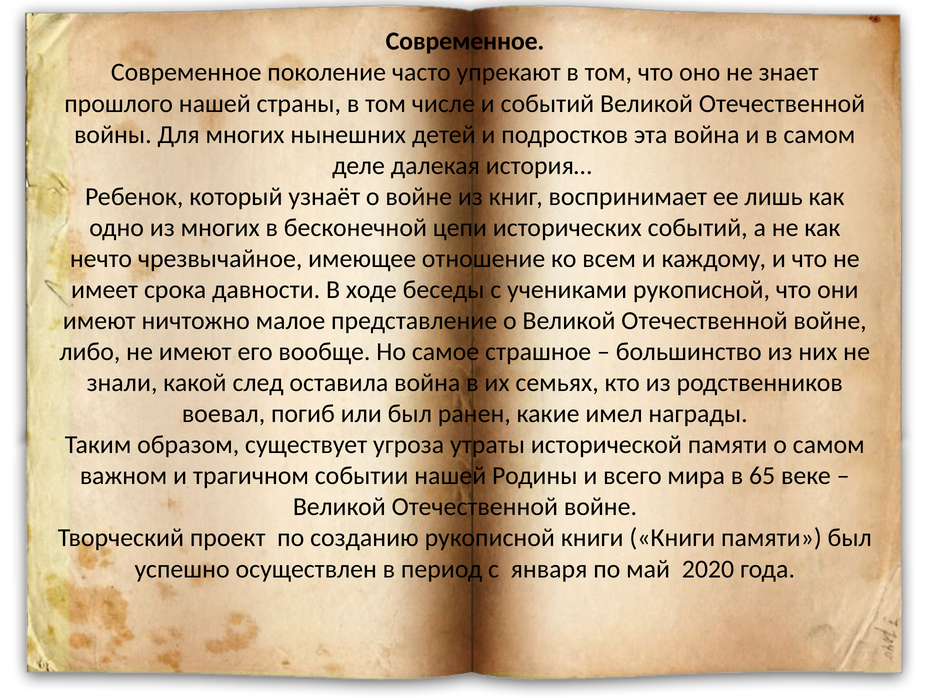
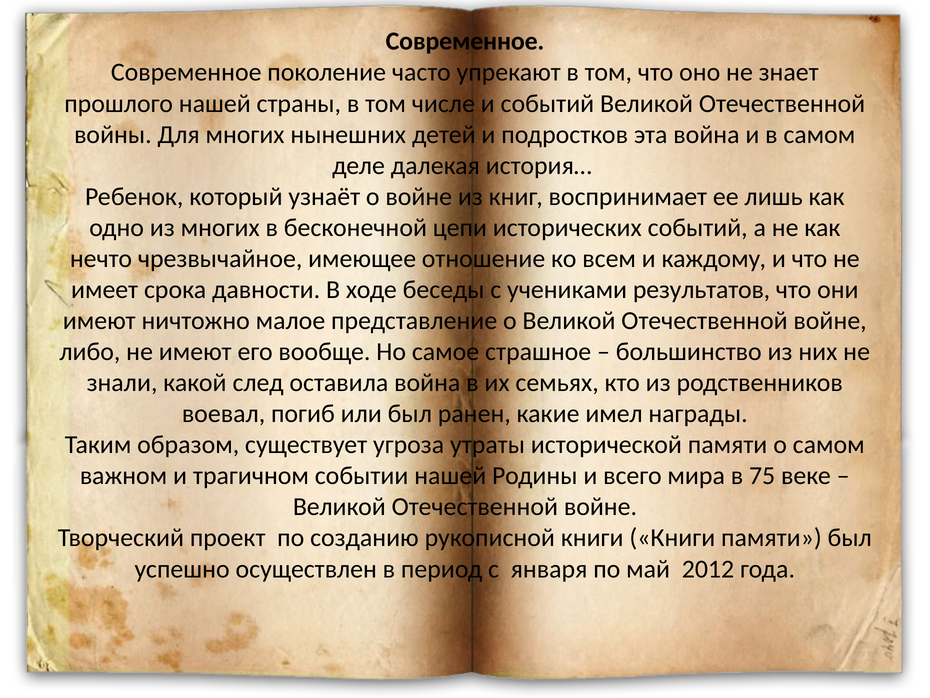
учениками рукописной: рукописной -> результатов
65: 65 -> 75
2020: 2020 -> 2012
